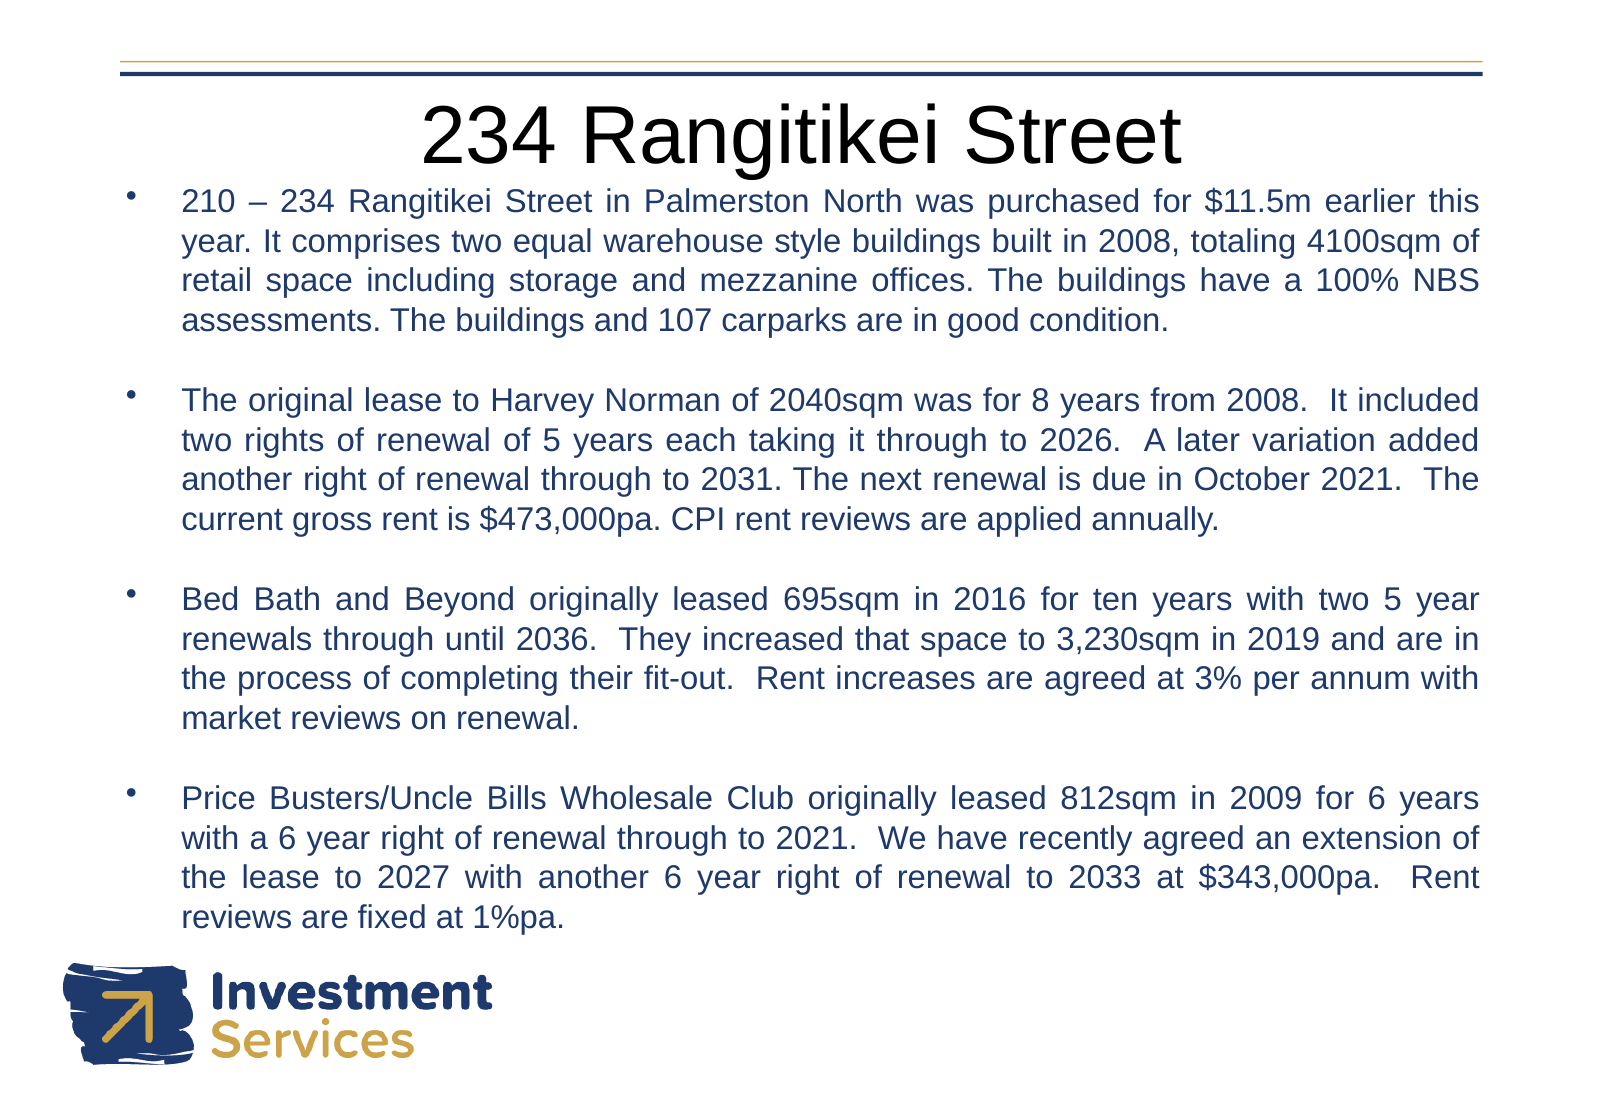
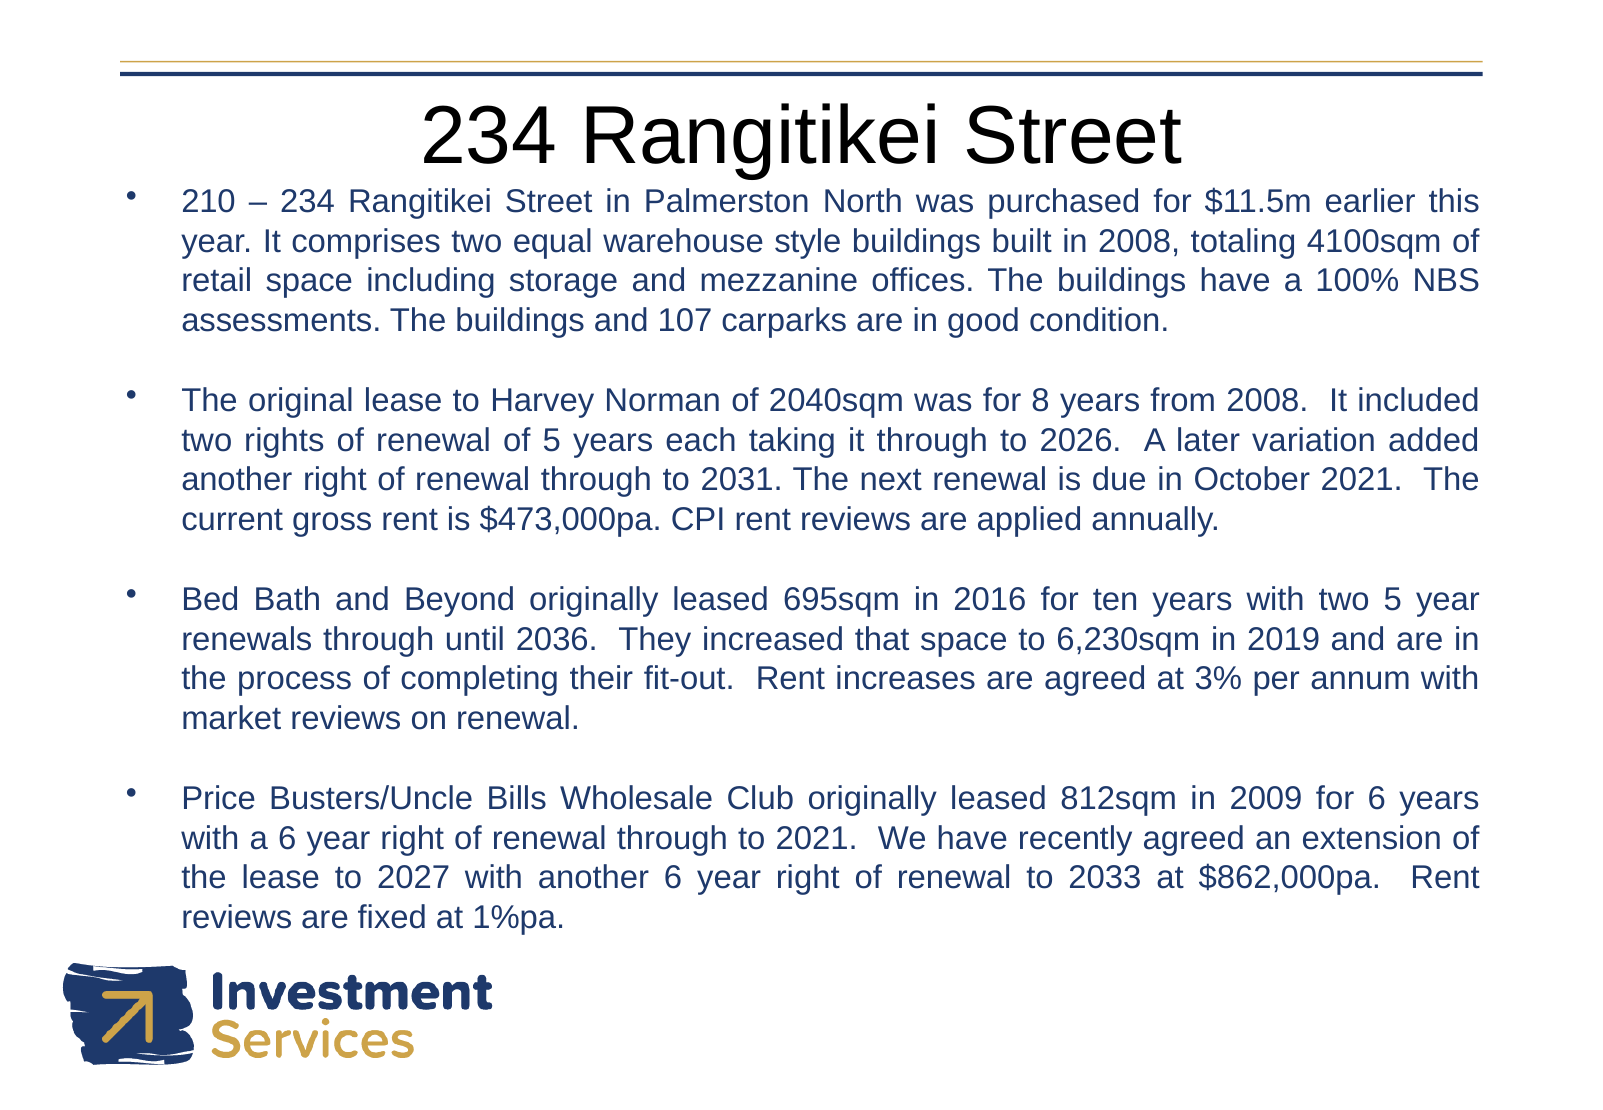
3,230sqm: 3,230sqm -> 6,230sqm
$343,000pa: $343,000pa -> $862,000pa
